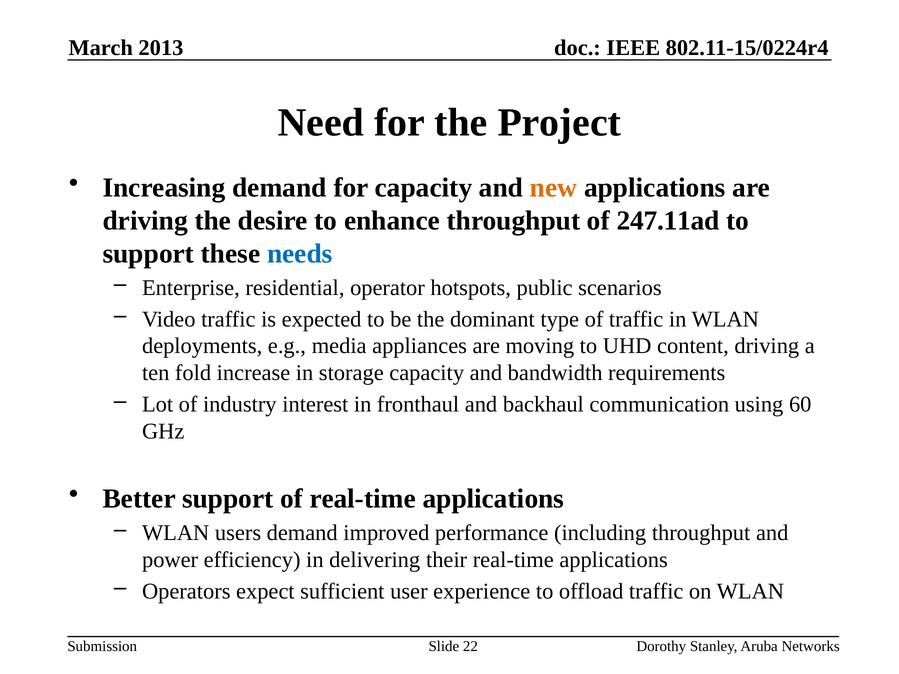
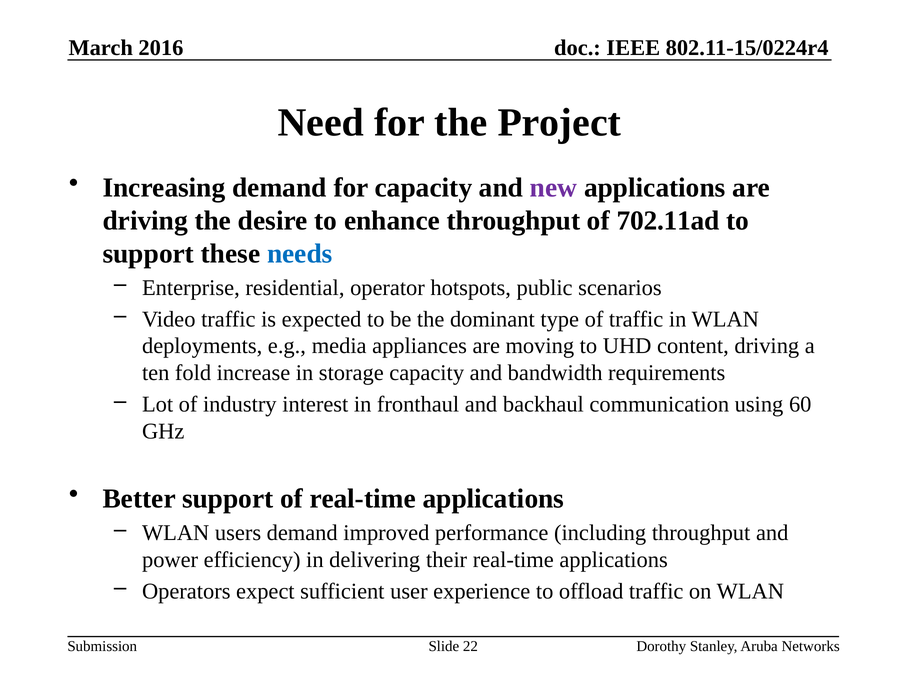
2013: 2013 -> 2016
new colour: orange -> purple
247.11ad: 247.11ad -> 702.11ad
